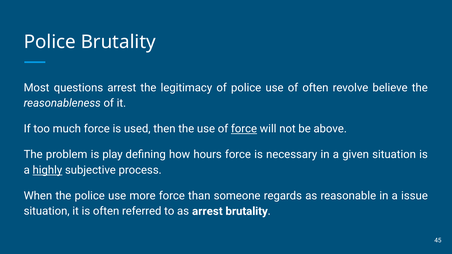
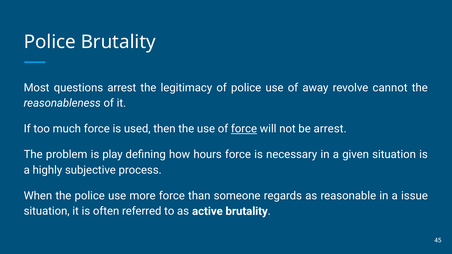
of often: often -> away
believe: believe -> cannot
be above: above -> arrest
highly underline: present -> none
as arrest: arrest -> active
